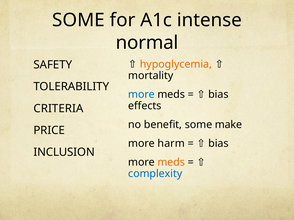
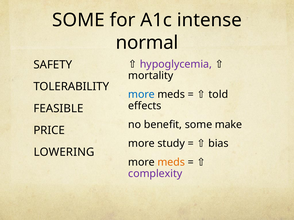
hypoglycemia colour: orange -> purple
bias at (218, 95): bias -> told
CRITERIA: CRITERIA -> FEASIBLE
harm: harm -> study
INCLUSION: INCLUSION -> LOWERING
complexity colour: blue -> purple
